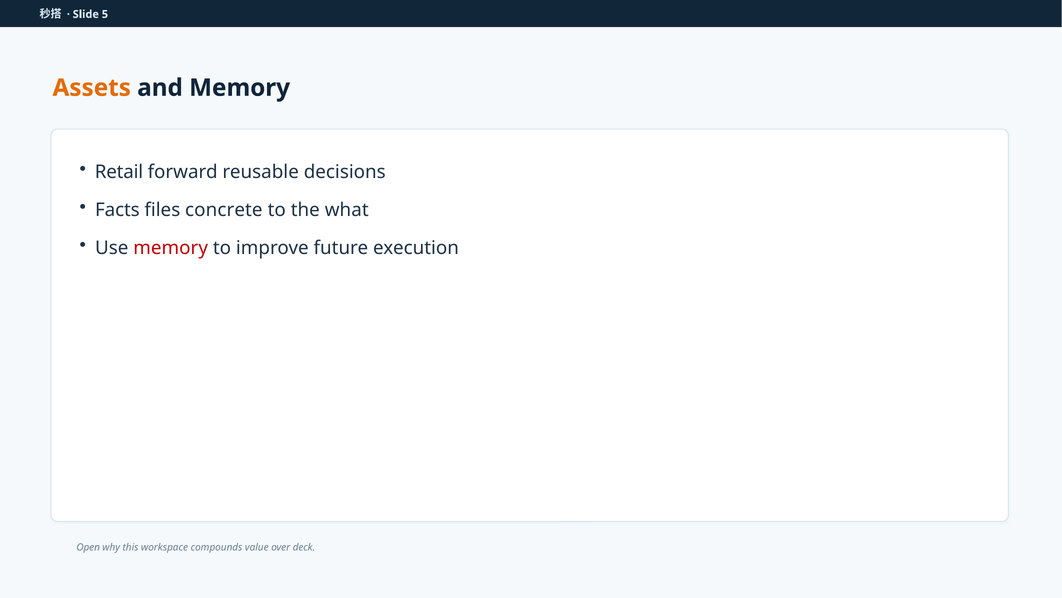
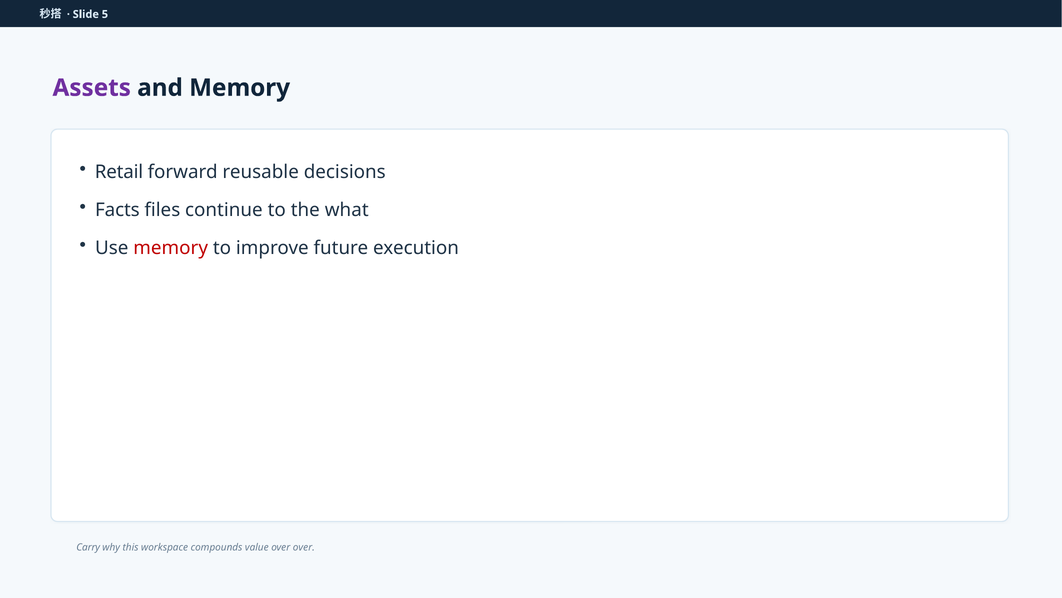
Assets colour: orange -> purple
concrete: concrete -> continue
Open: Open -> Carry
over deck: deck -> over
